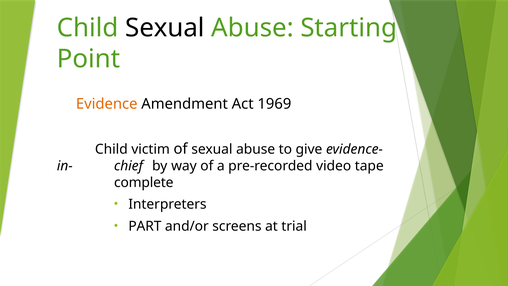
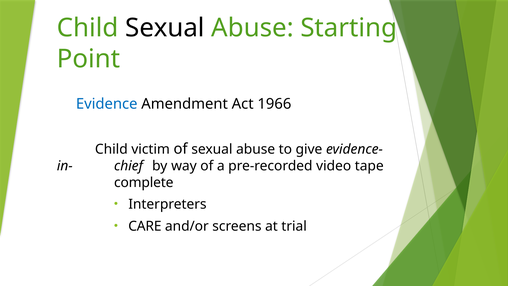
Evidence colour: orange -> blue
1969: 1969 -> 1966
PART: PART -> CARE
